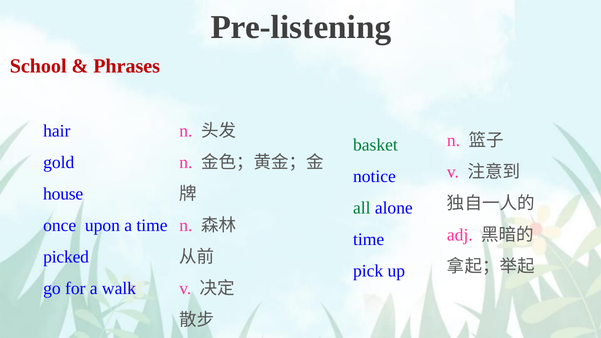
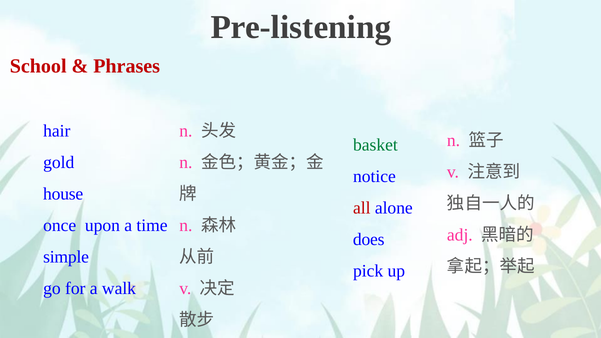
all colour: green -> red
time at (369, 240): time -> does
picked: picked -> simple
